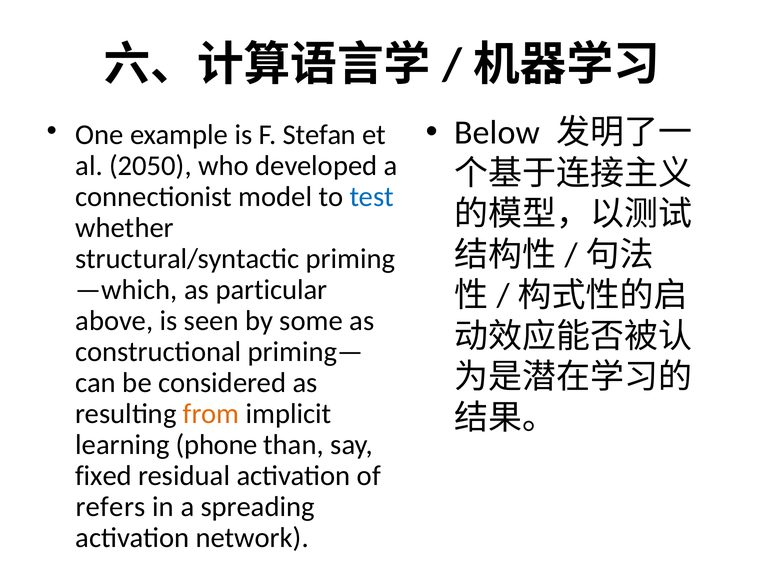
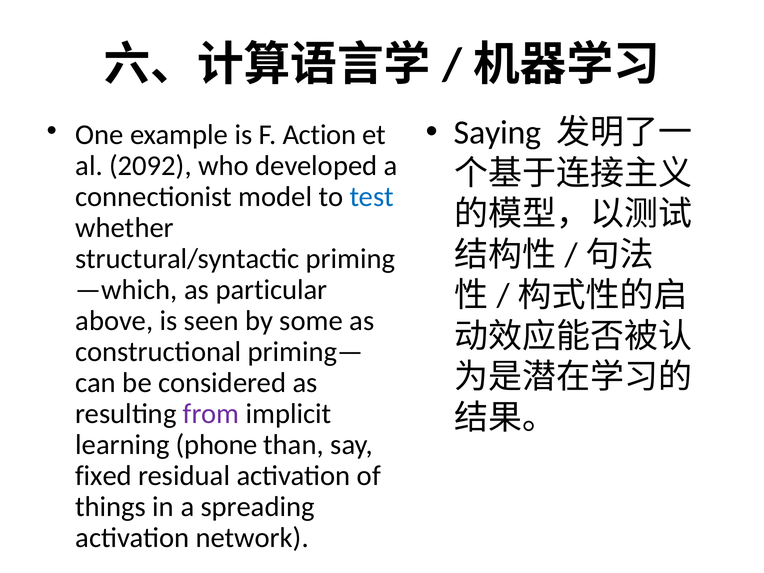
Below: Below -> Saying
Stefan: Stefan -> Action
2050: 2050 -> 2092
from colour: orange -> purple
refers: refers -> things
